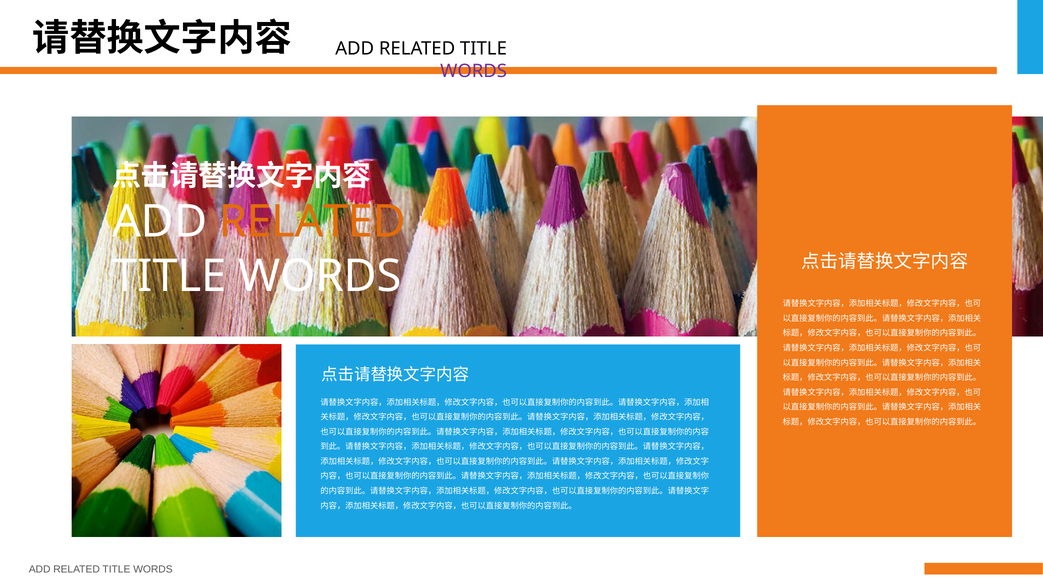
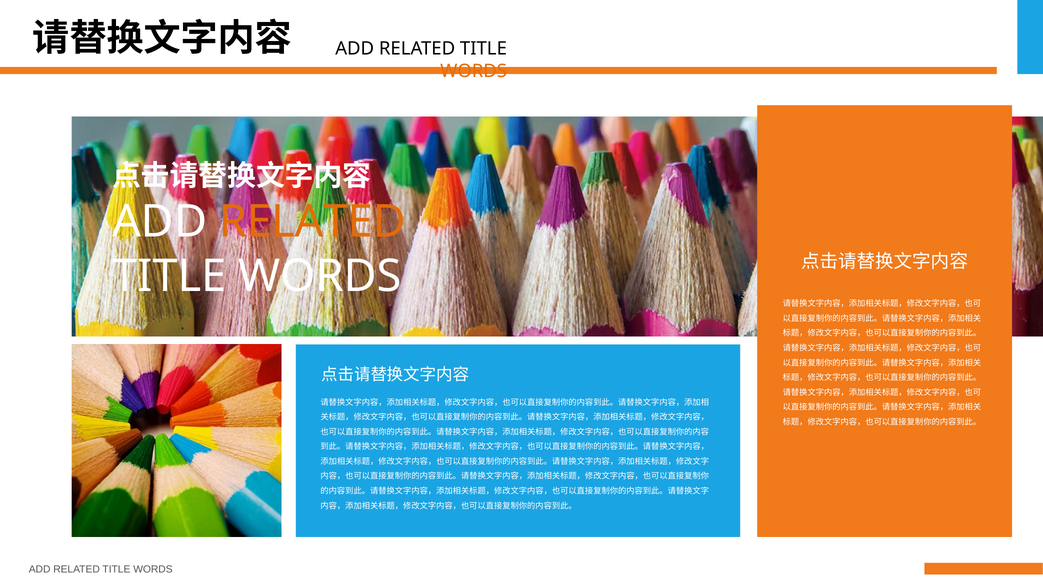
WORDS at (474, 71) colour: purple -> orange
